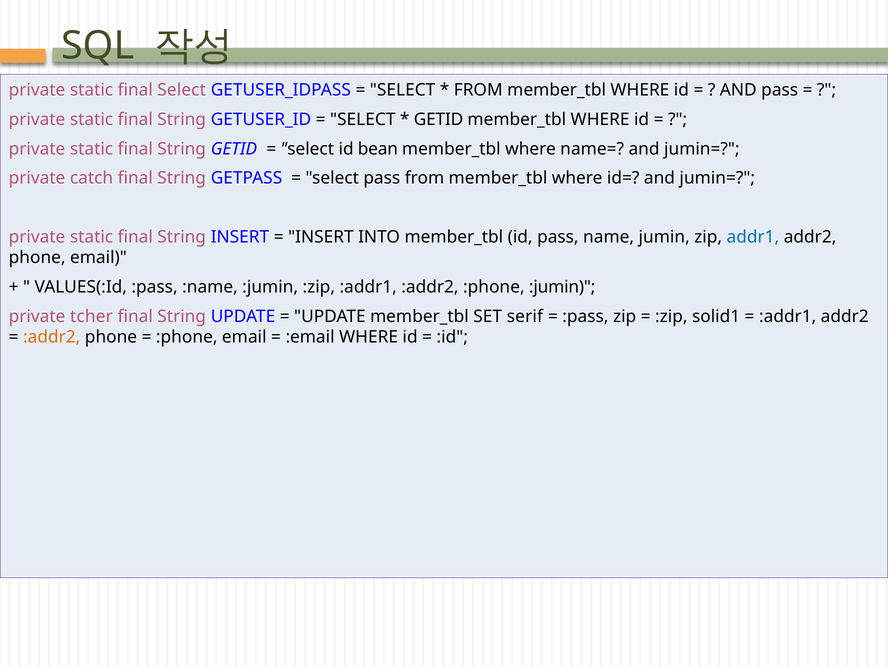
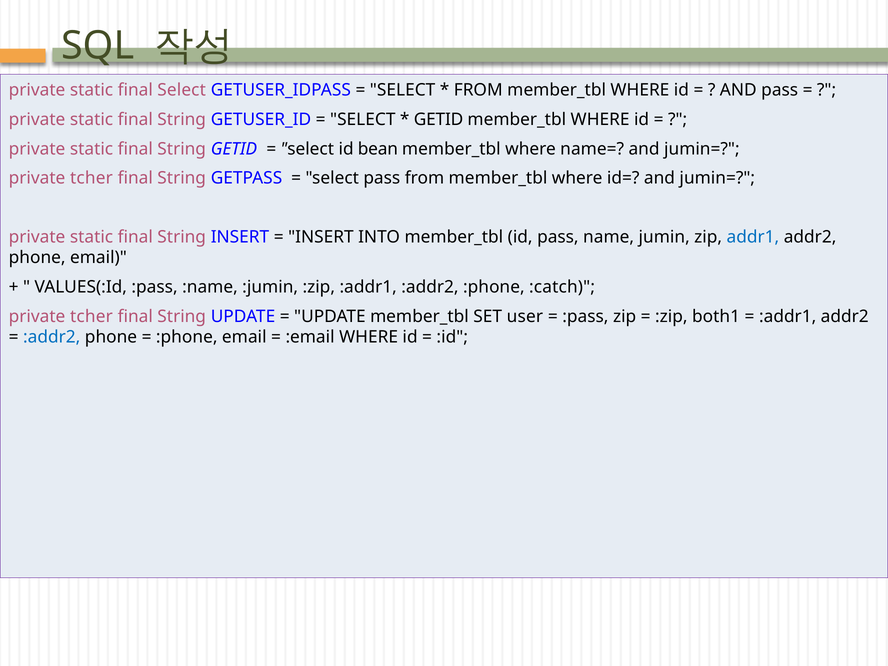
catch at (92, 178): catch -> tcher
:phone :jumin: :jumin -> :catch
serif: serif -> user
solid1: solid1 -> both1
:addr2 at (52, 337) colour: orange -> blue
